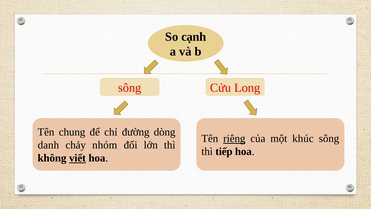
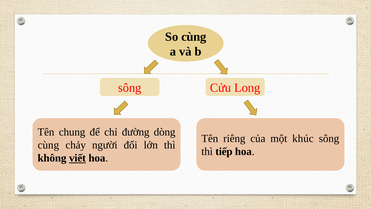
So cạnh: cạnh -> cùng
riêng underline: present -> none
danh at (48, 145): danh -> cùng
nhóm: nhóm -> người
